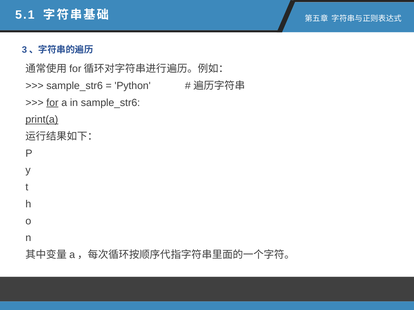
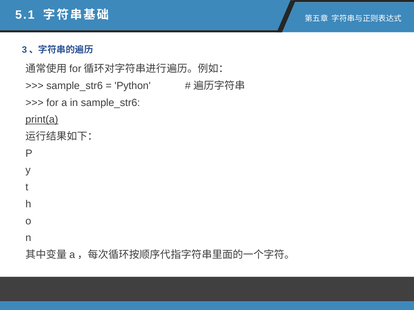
for underline: present -> none
